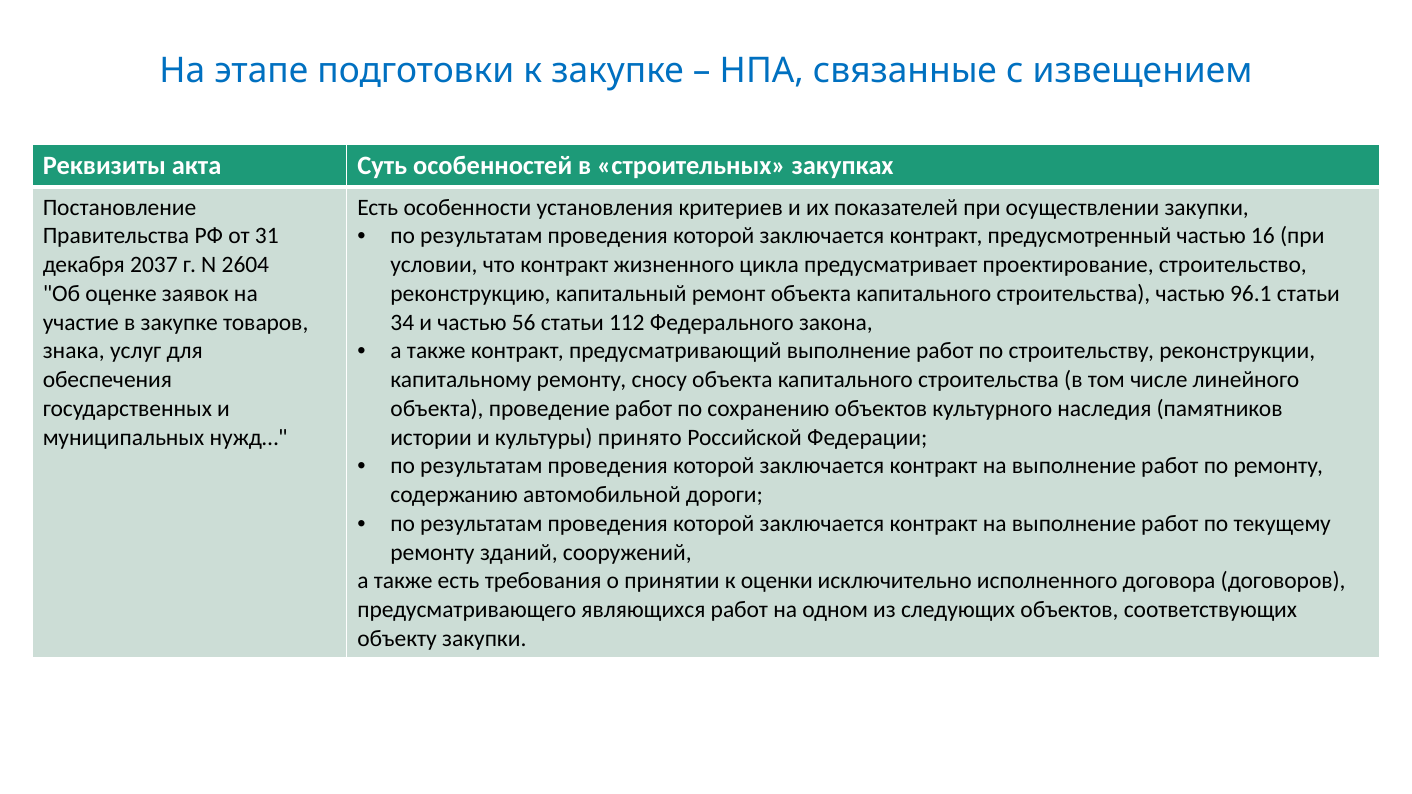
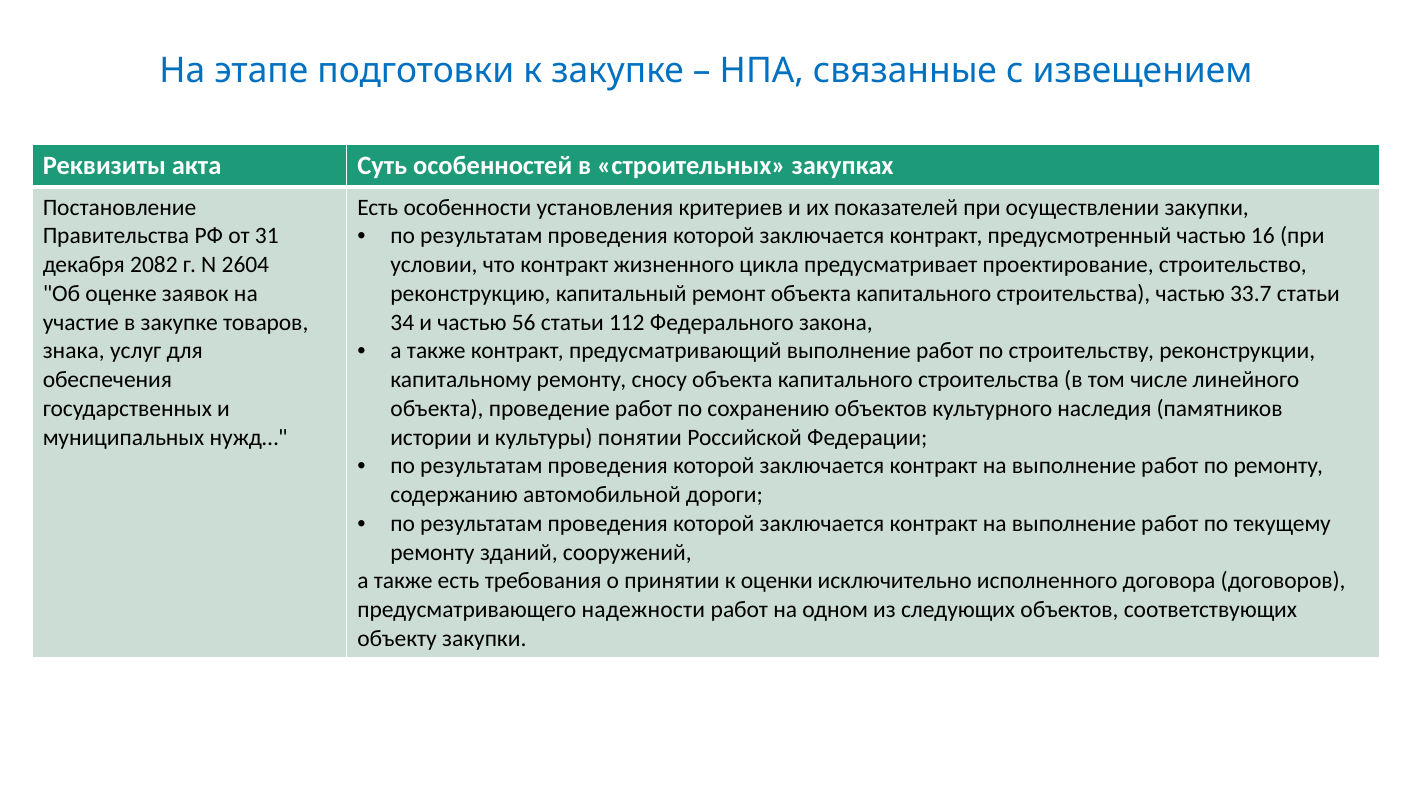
2037: 2037 -> 2082
96.1: 96.1 -> 33.7
принято: принято -> понятии
являющихся: являющихся -> надежности
